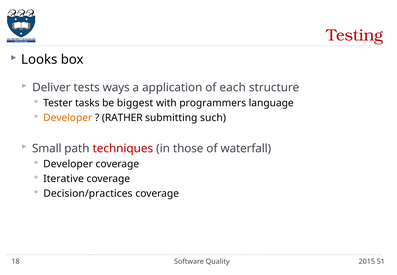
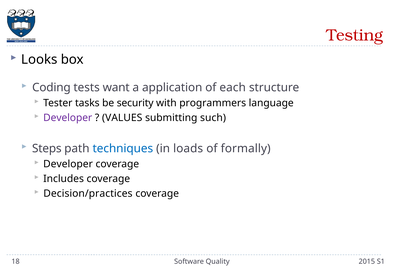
Deliver: Deliver -> Coding
ways: ways -> want
biggest: biggest -> security
Developer at (68, 118) colour: orange -> purple
RATHER: RATHER -> VALUES
Small: Small -> Steps
techniques colour: red -> blue
those: those -> loads
waterfall: waterfall -> formally
Iterative: Iterative -> Includes
